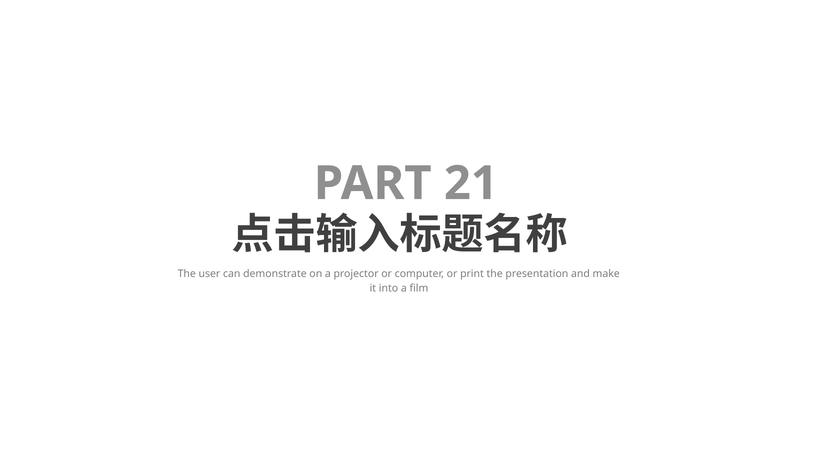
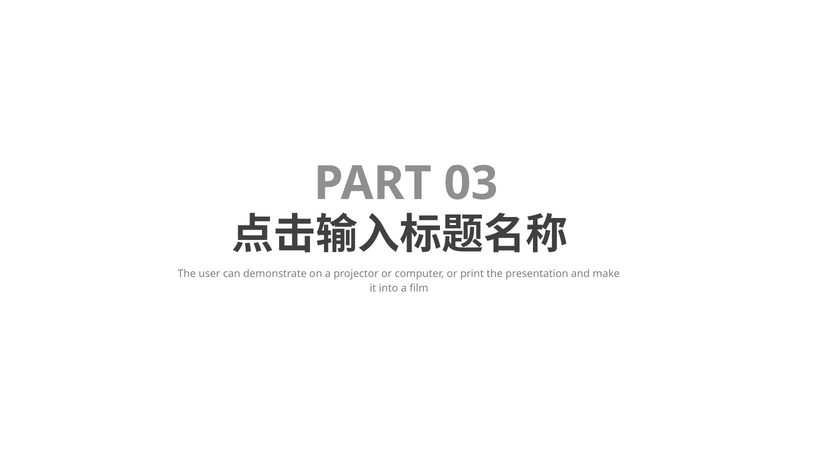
21: 21 -> 03
